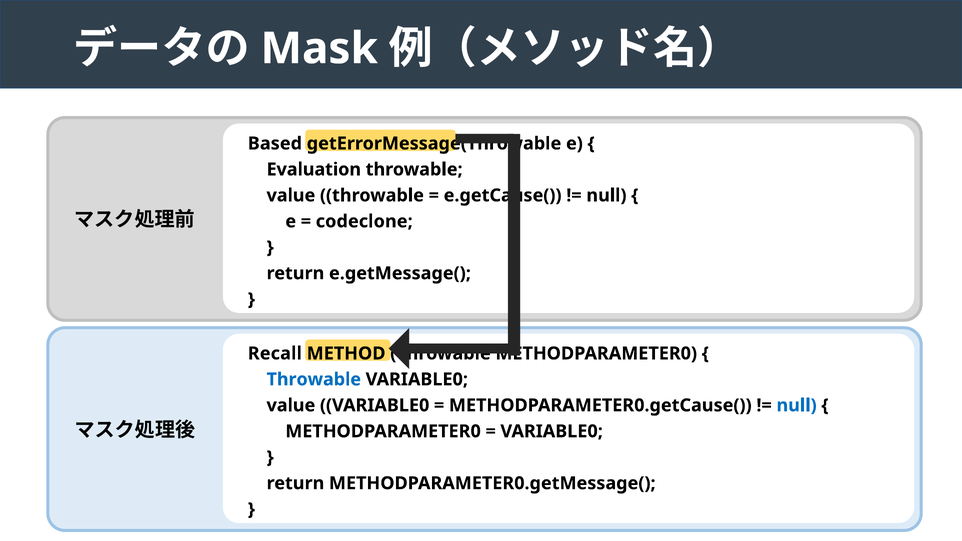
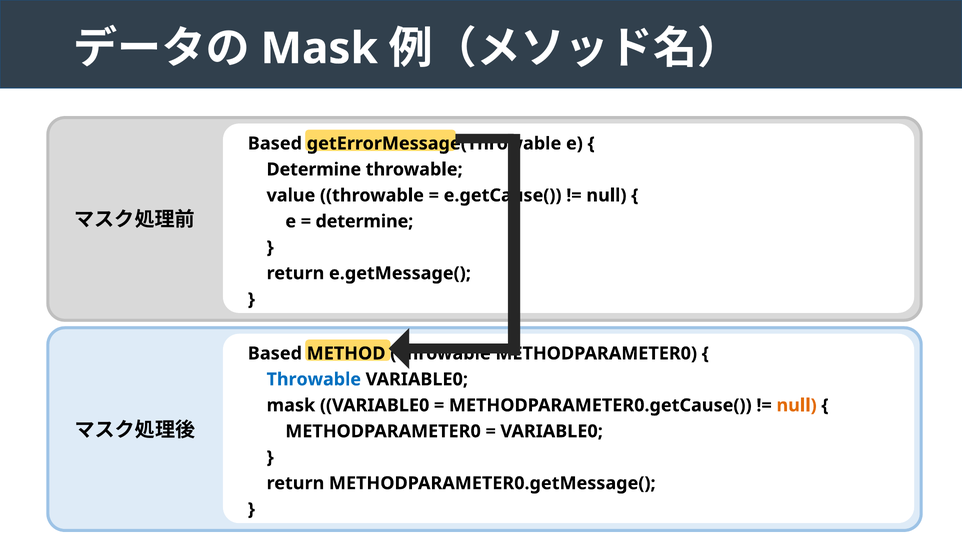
Evaluation at (314, 170): Evaluation -> Determine
codeclone at (364, 221): codeclone -> determine
Recall at (275, 354): Recall -> Based
value at (291, 405): value -> mask
null at (797, 405) colour: blue -> orange
